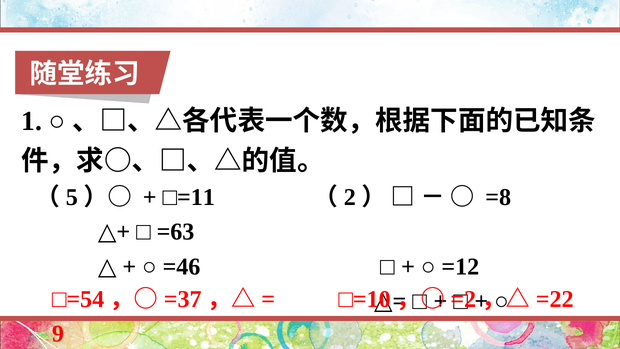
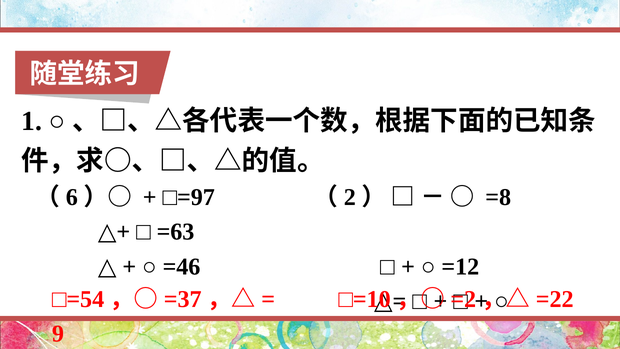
5: 5 -> 6
□=11: □=11 -> □=97
